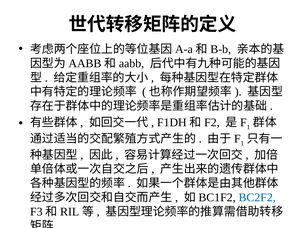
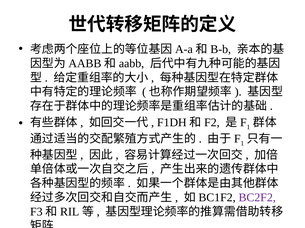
BC2F2 colour: blue -> purple
